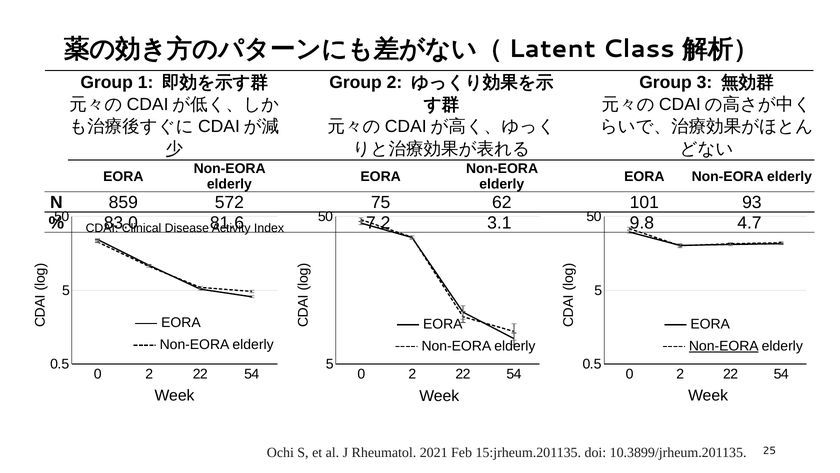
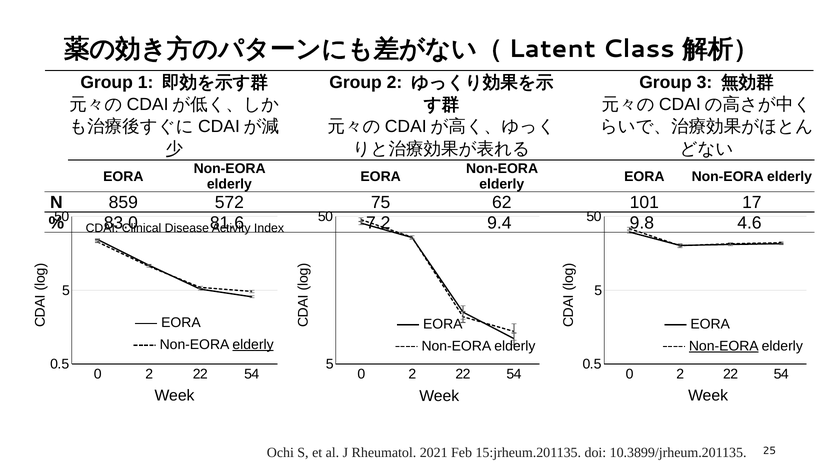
93: 93 -> 17
3.1: 3.1 -> 9.4
4.7: 4.7 -> 4.6
elderly at (253, 344) underline: none -> present
